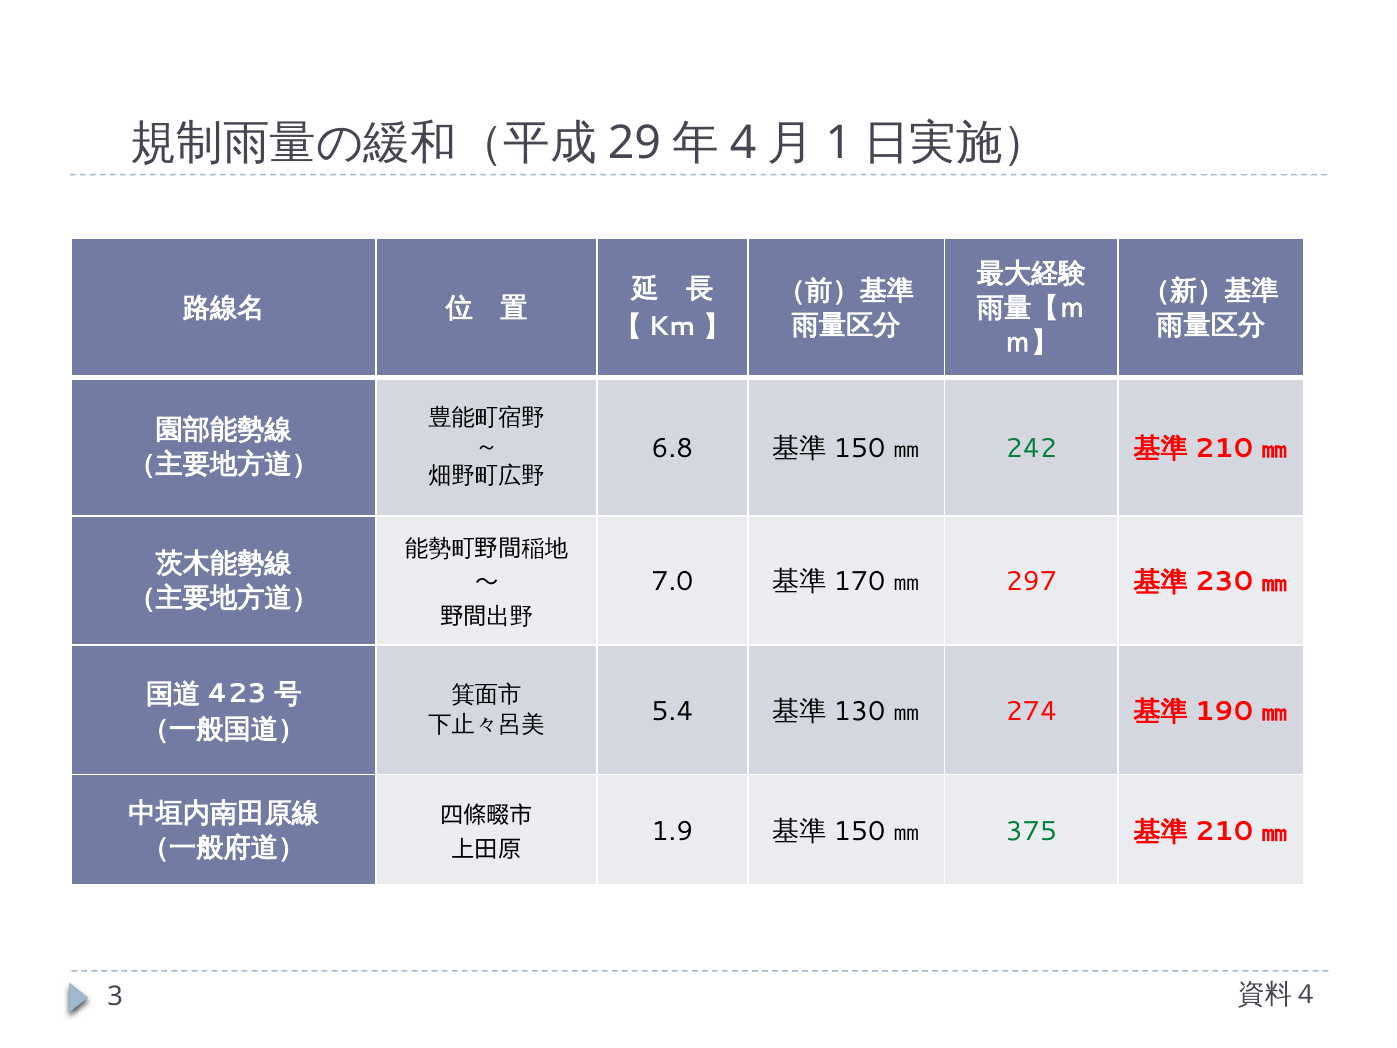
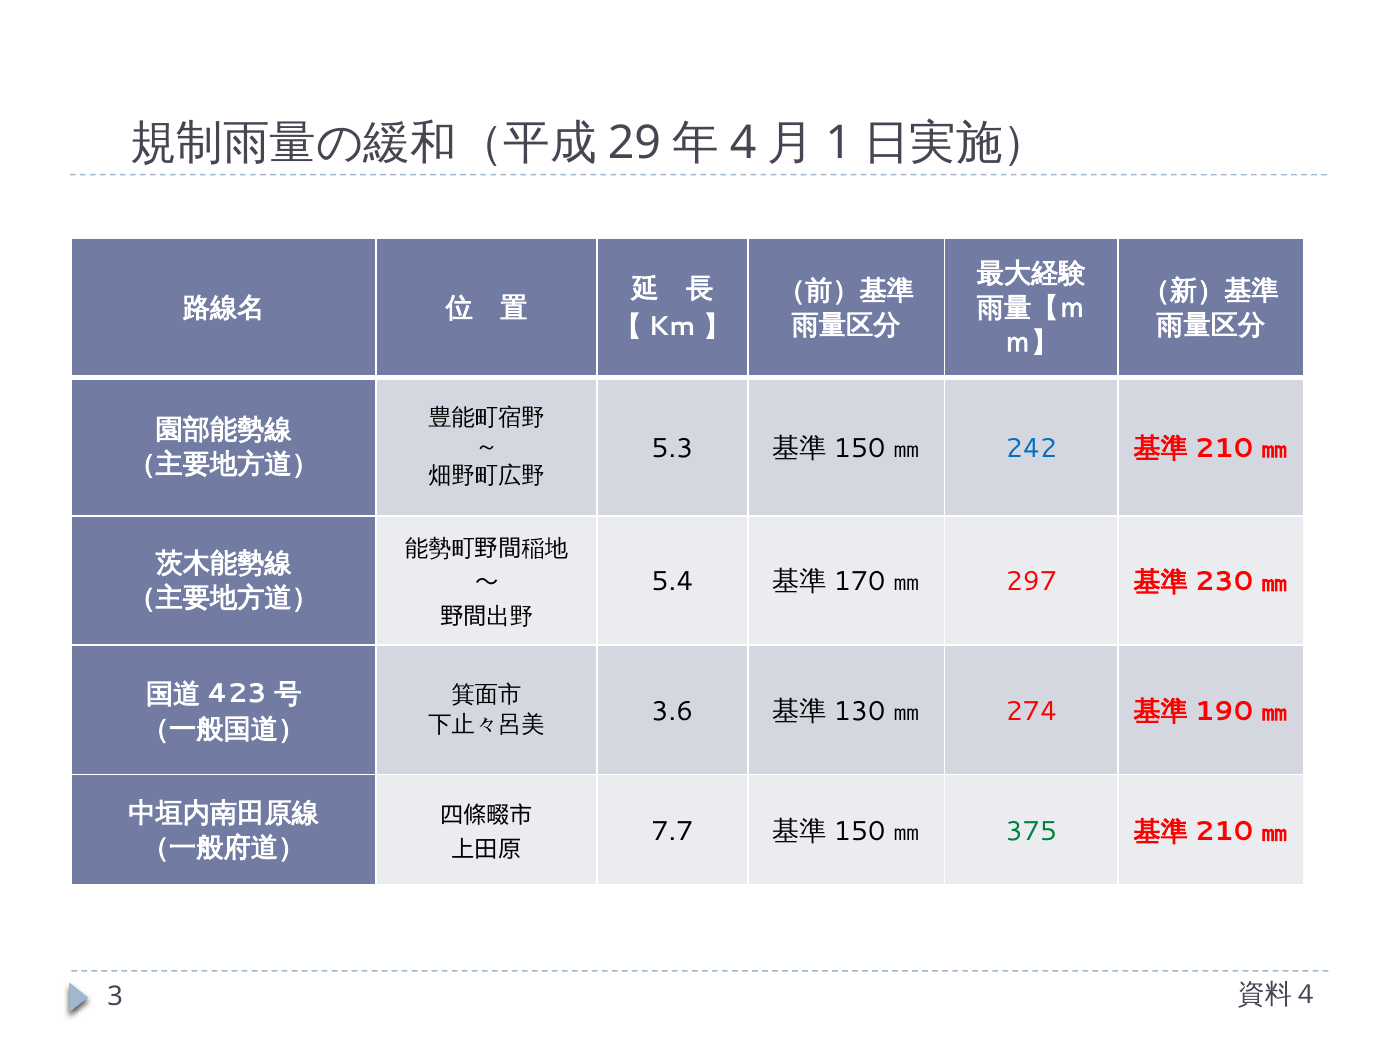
6.8: 6.8 -> 5.3
242 colour: green -> blue
7.0: 7.0 -> 5.4
5.4: 5.4 -> 3.6
1.9: 1.9 -> 7.7
